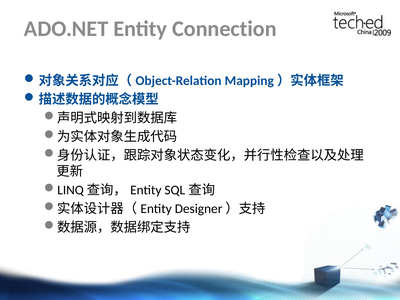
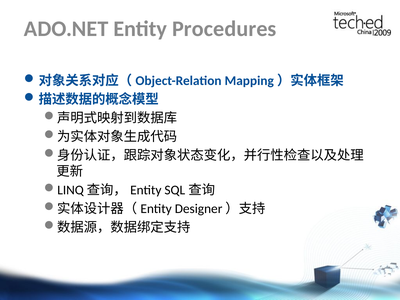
Connection: Connection -> Procedures
